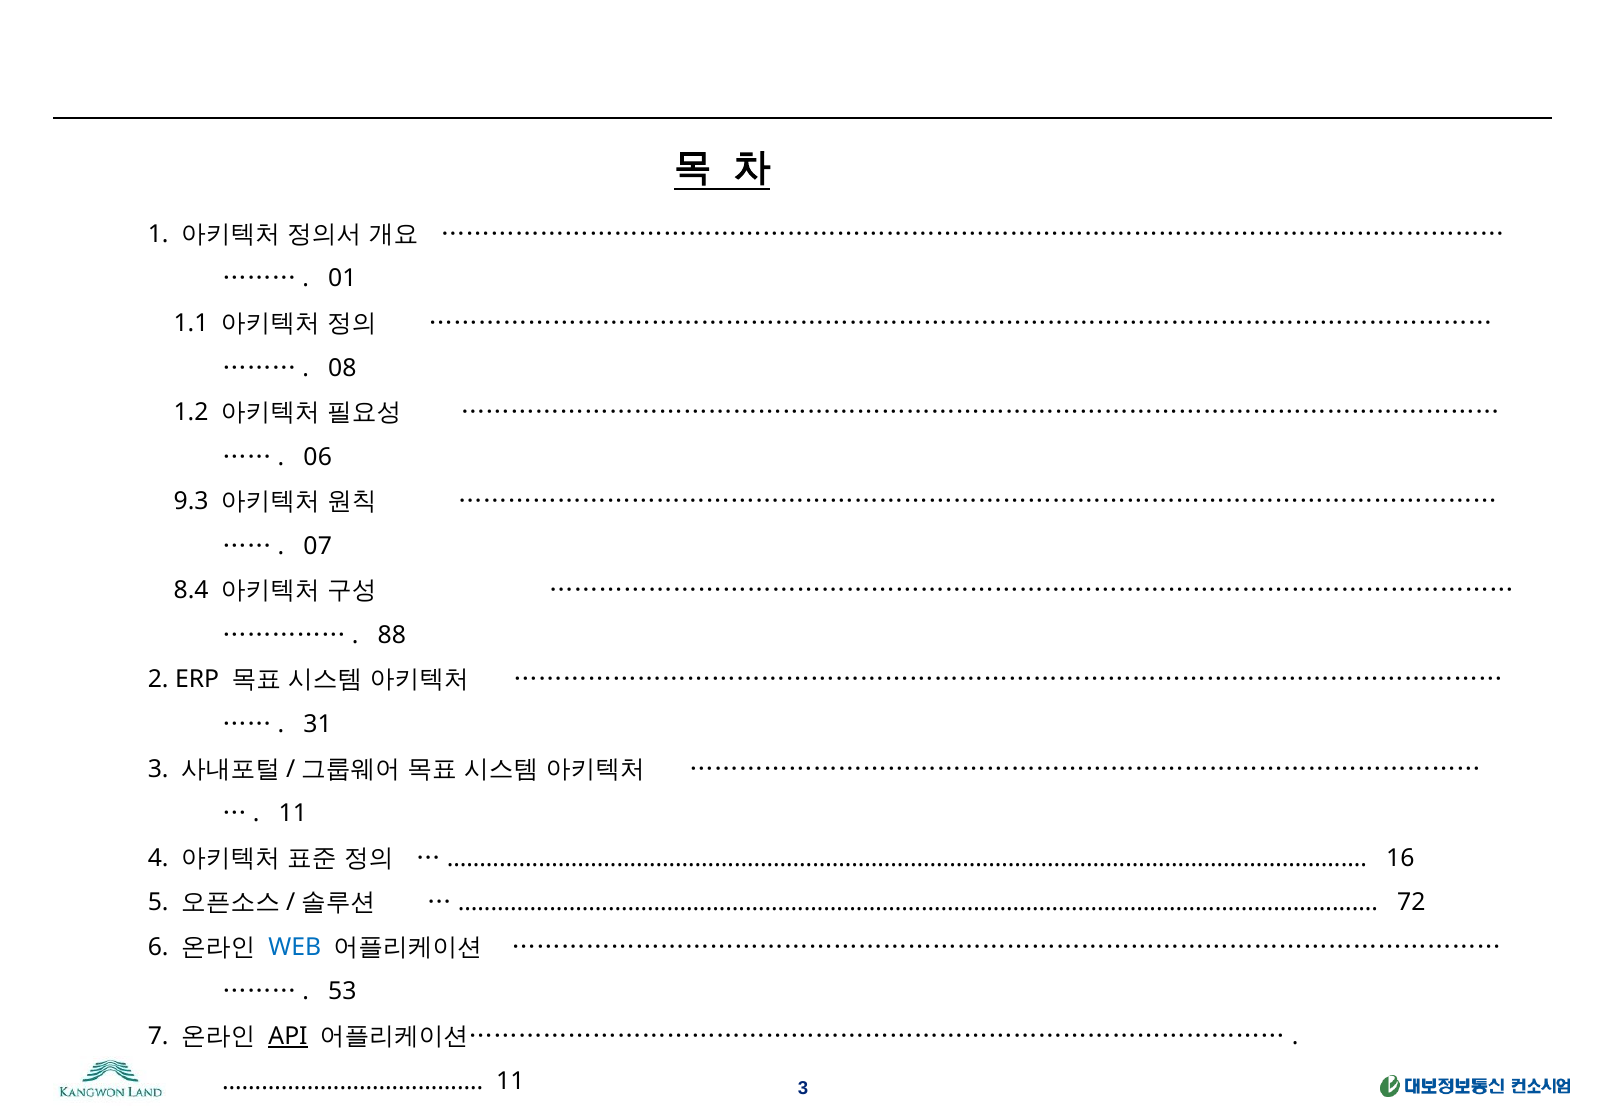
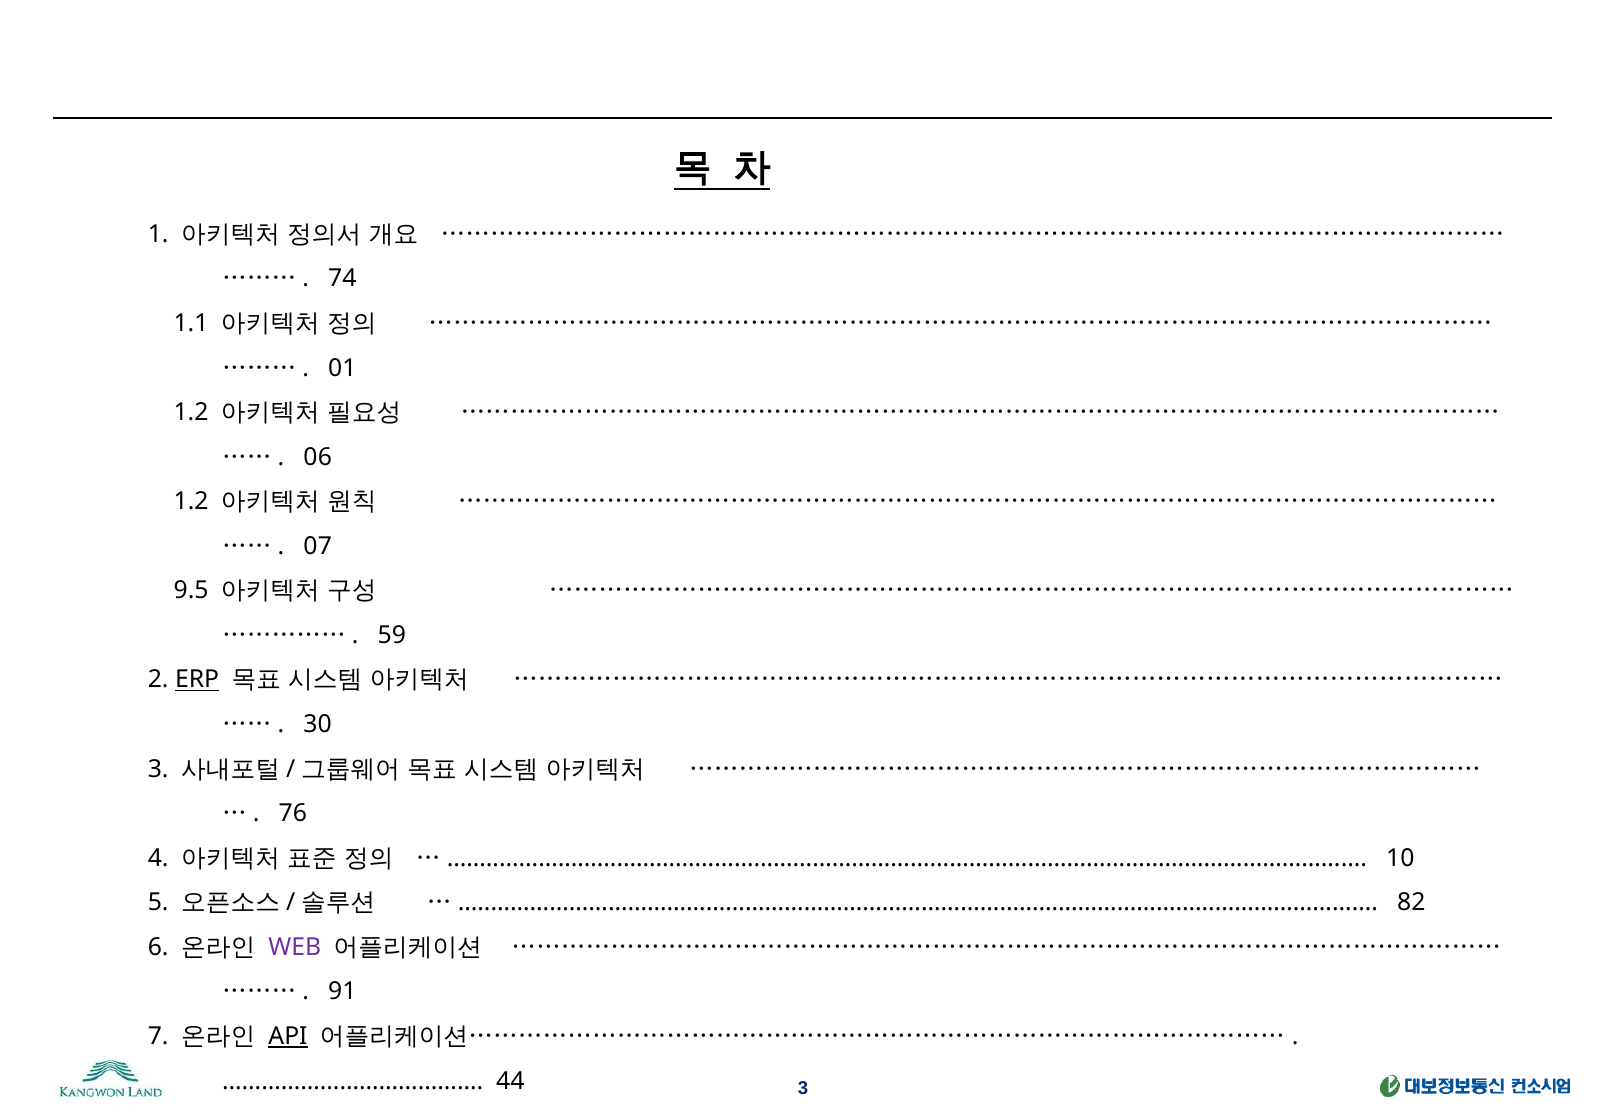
01: 01 -> 74
08: 08 -> 01
9.3 at (191, 502): 9.3 -> 1.2
8.4: 8.4 -> 9.5
88: 88 -> 59
ERP underline: none -> present
31: 31 -> 30
11 at (293, 814): 11 -> 76
16 at (1400, 859): 16 -> 10
72: 72 -> 82
WEB colour: blue -> purple
53: 53 -> 91
11 at (510, 1081): 11 -> 44
